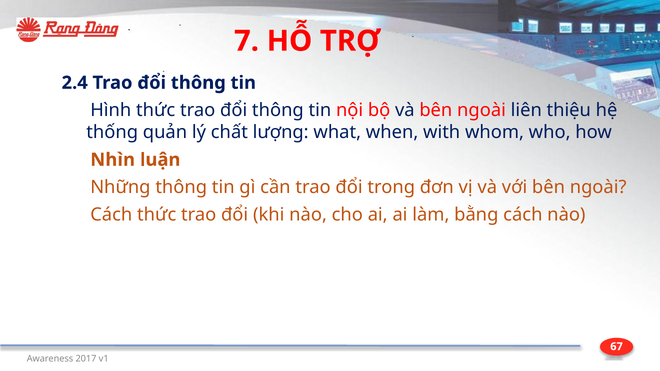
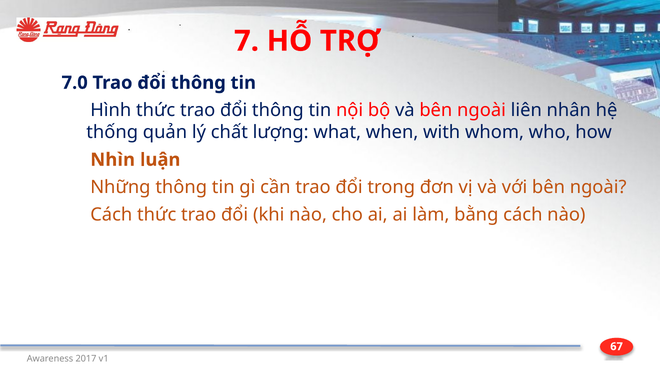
2.4: 2.4 -> 7.0
thiệu: thiệu -> nhân
